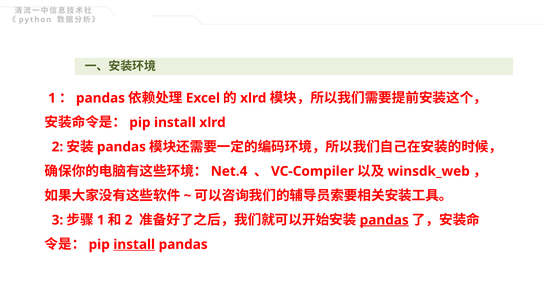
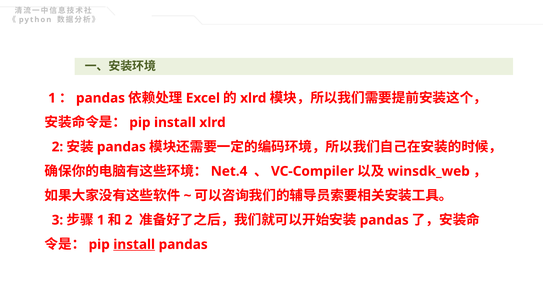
pandas at (384, 220) underline: present -> none
